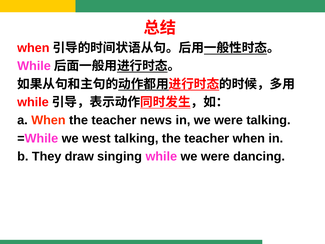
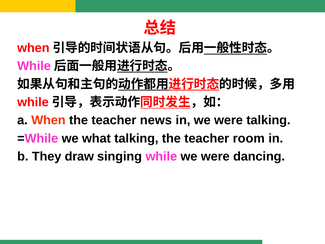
west: west -> what
teacher when: when -> room
